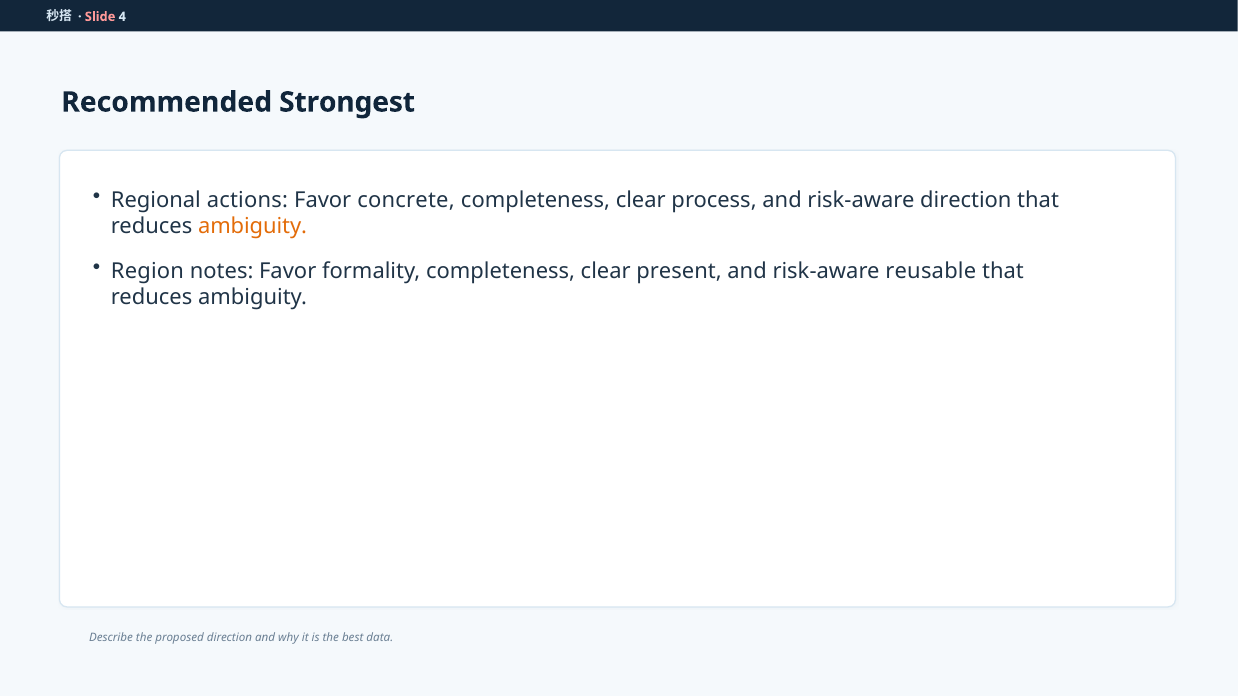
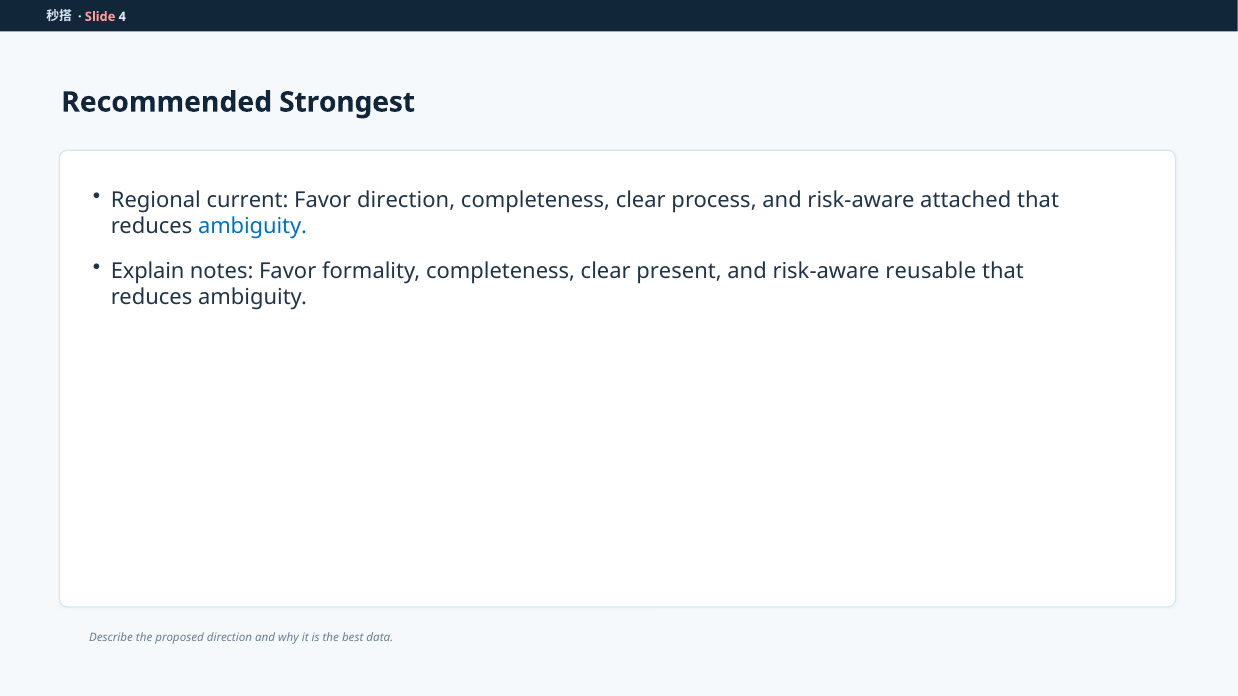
actions: actions -> current
Favor concrete: concrete -> direction
risk-aware direction: direction -> attached
ambiguity at (253, 227) colour: orange -> blue
Region: Region -> Explain
